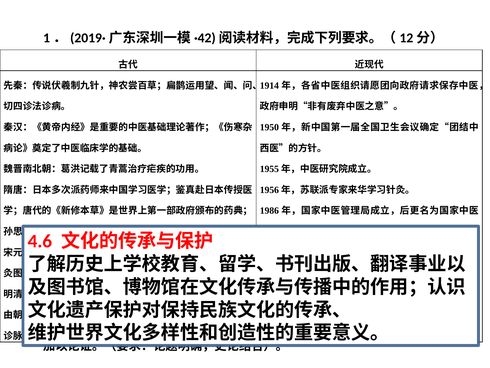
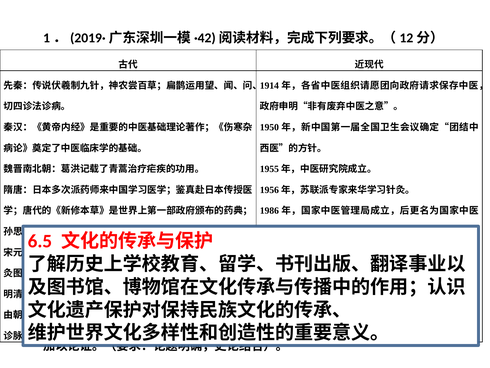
4.6: 4.6 -> 6.5
